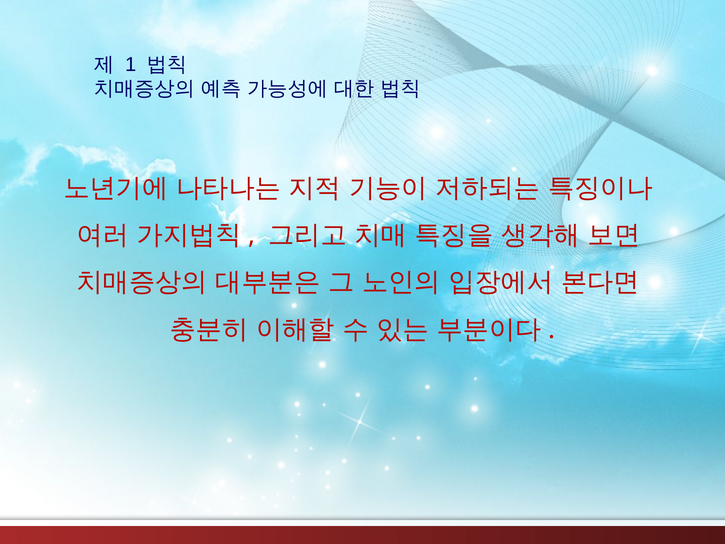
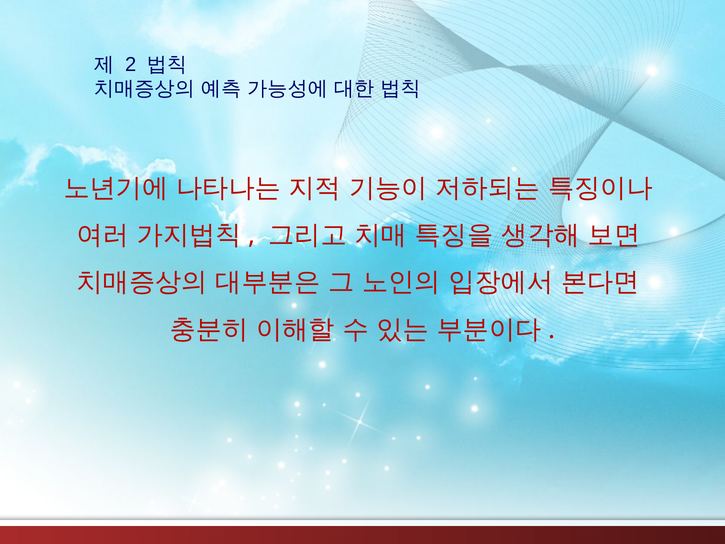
1: 1 -> 2
